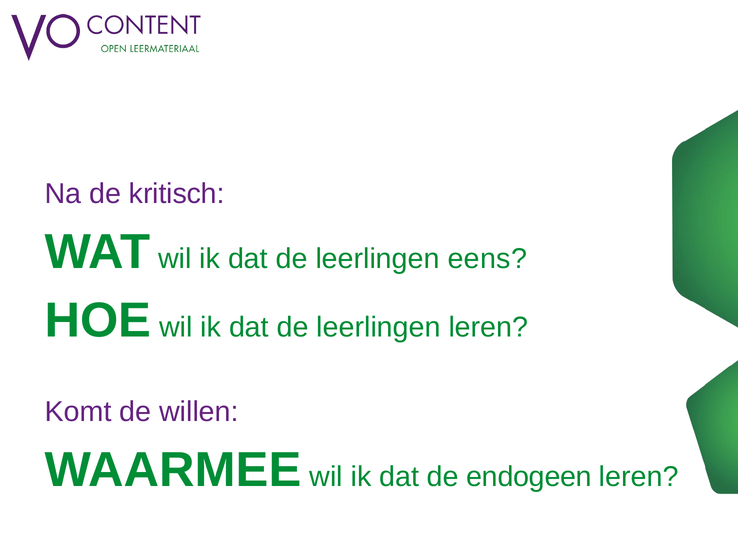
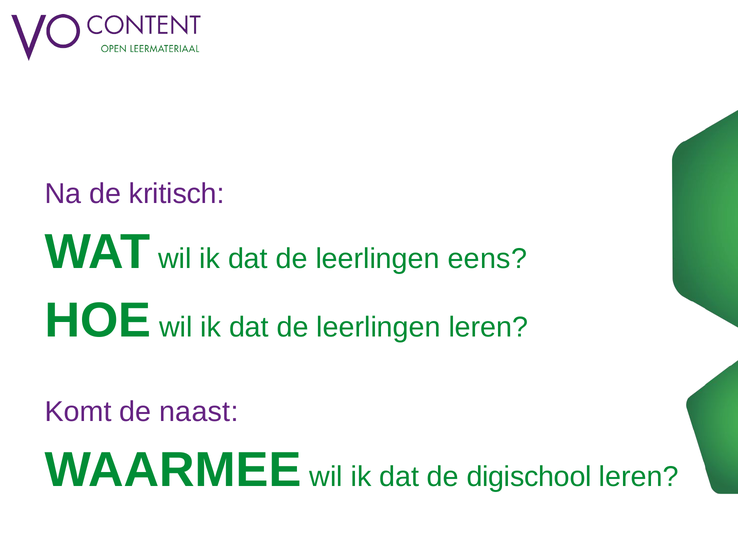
willen: willen -> naast
endogeen: endogeen -> digischool
